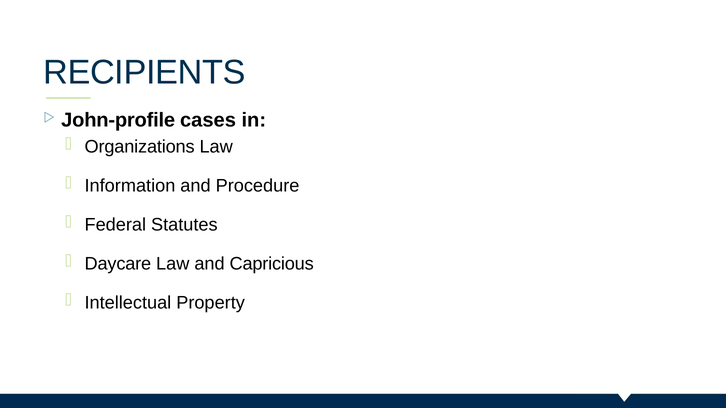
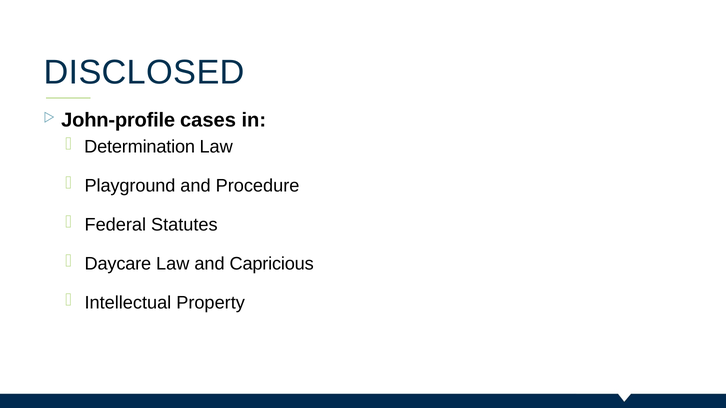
RECIPIENTS: RECIPIENTS -> DISCLOSED
Organizations: Organizations -> Determination
Information: Information -> Playground
